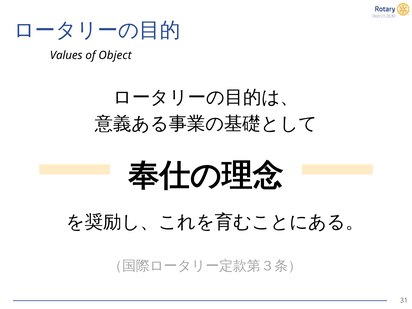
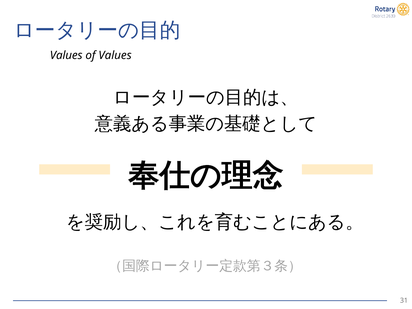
of Object: Object -> Values
